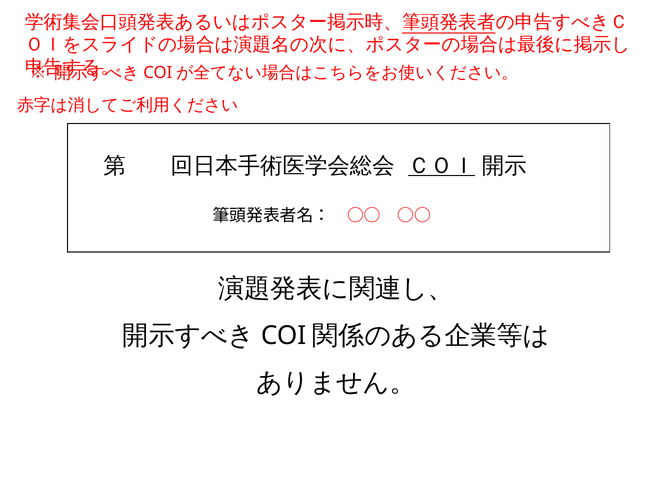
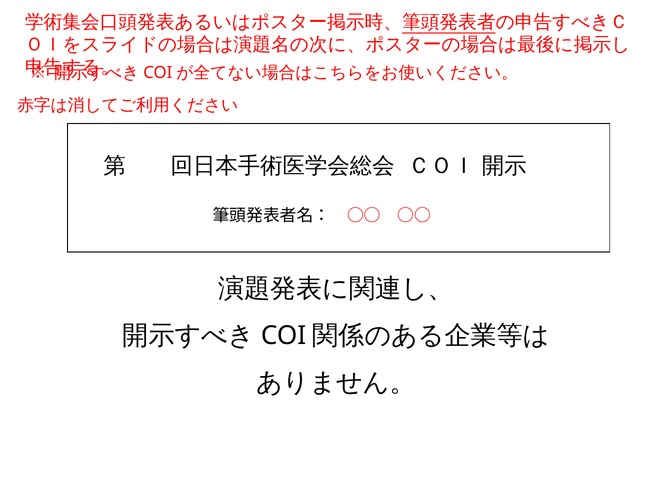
ＣＯＩ underline: present -> none
